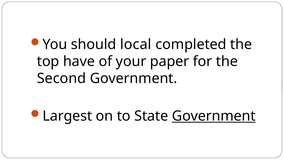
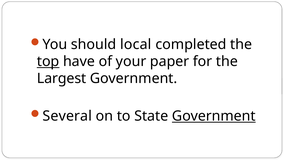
top underline: none -> present
Second: Second -> Largest
Largest: Largest -> Several
